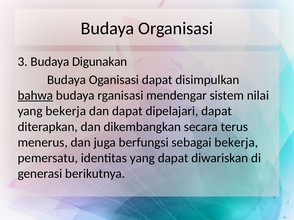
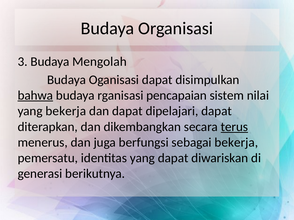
Digunakan: Digunakan -> Mengolah
mendengar: mendengar -> pencapaian
terus underline: none -> present
